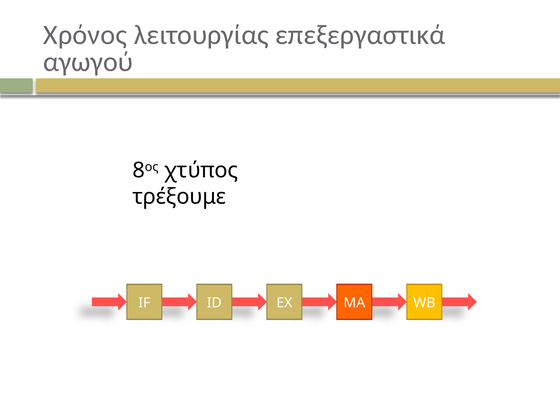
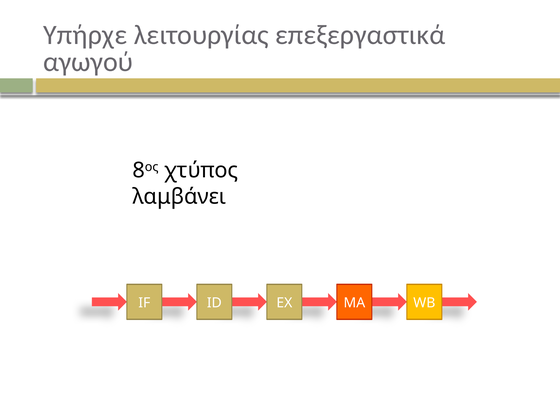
Χρόνος: Χρόνος -> Υπήρχε
τρέξουμε: τρέξουμε -> λαμβάνει
